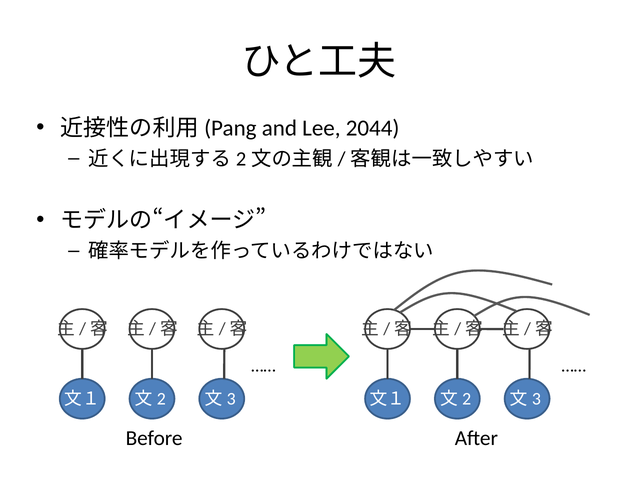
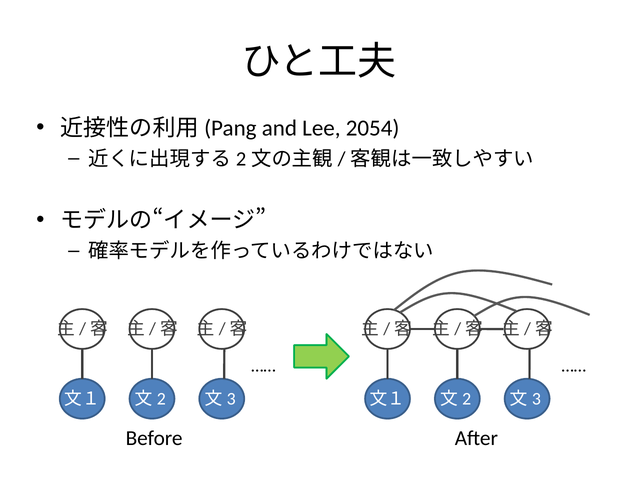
2044: 2044 -> 2054
